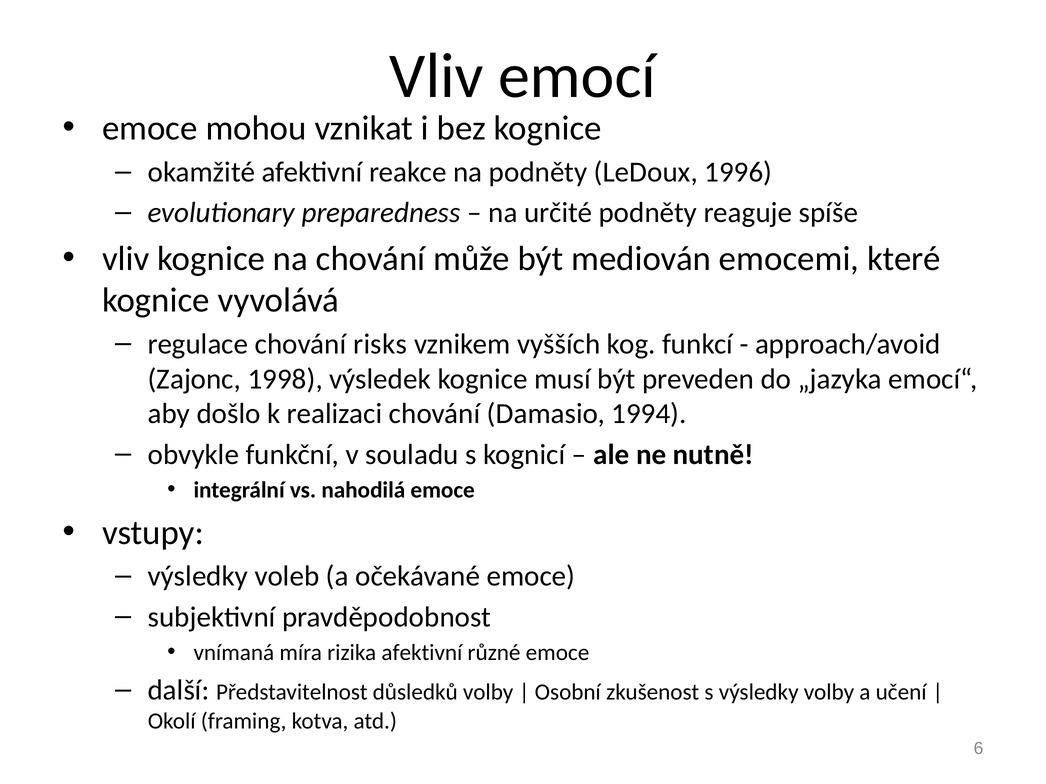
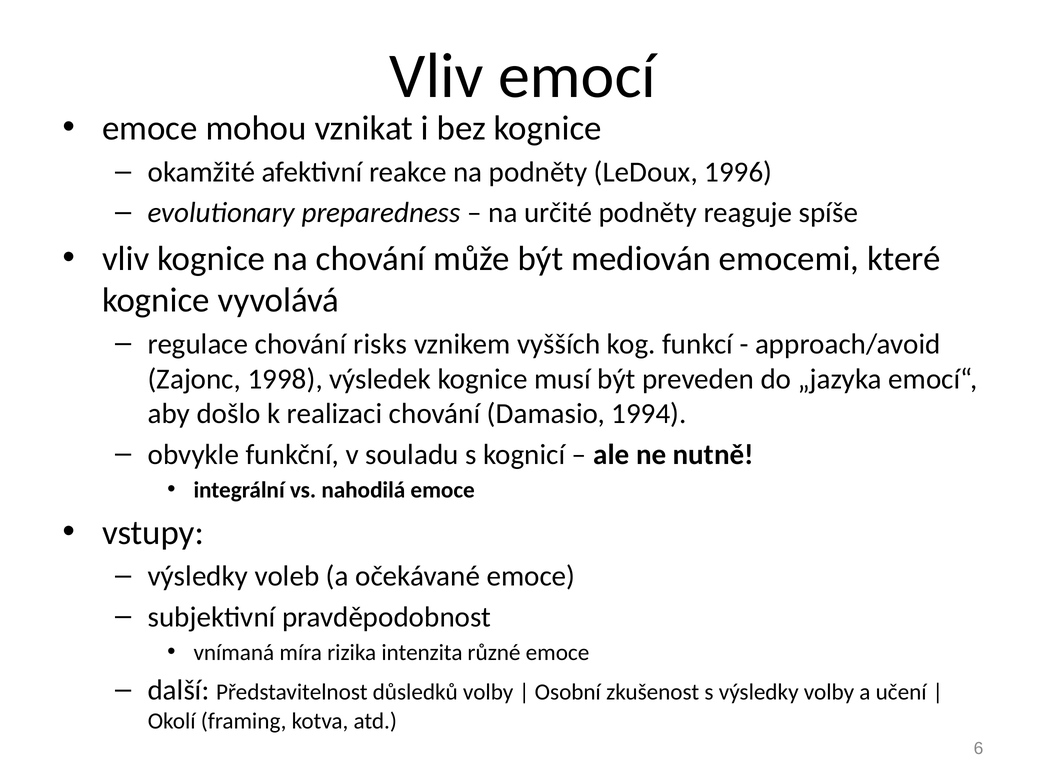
rizika afektivní: afektivní -> intenzita
